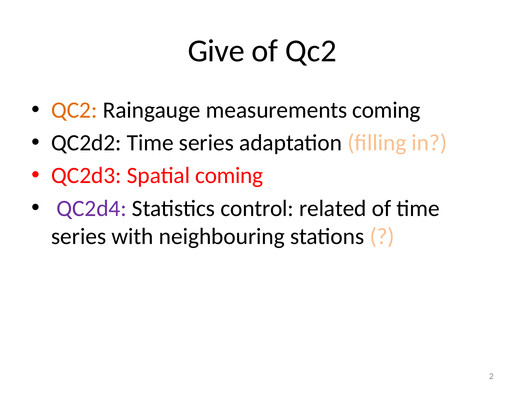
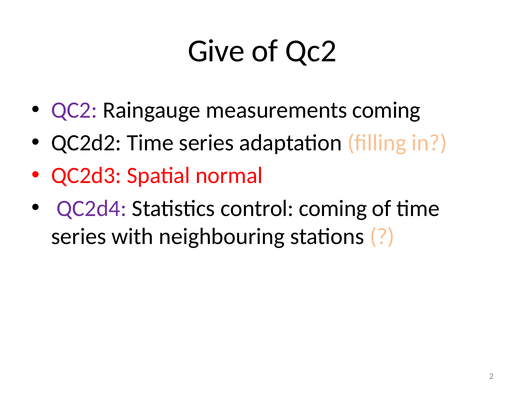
QC2 at (74, 110) colour: orange -> purple
Spatial coming: coming -> normal
control related: related -> coming
